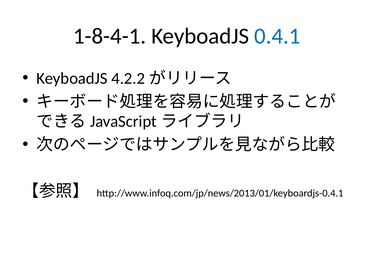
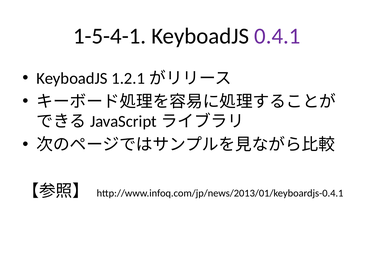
1-8-4-1: 1-8-4-1 -> 1-5-4-1
0.4.1 colour: blue -> purple
4.2.2: 4.2.2 -> 1.2.1
